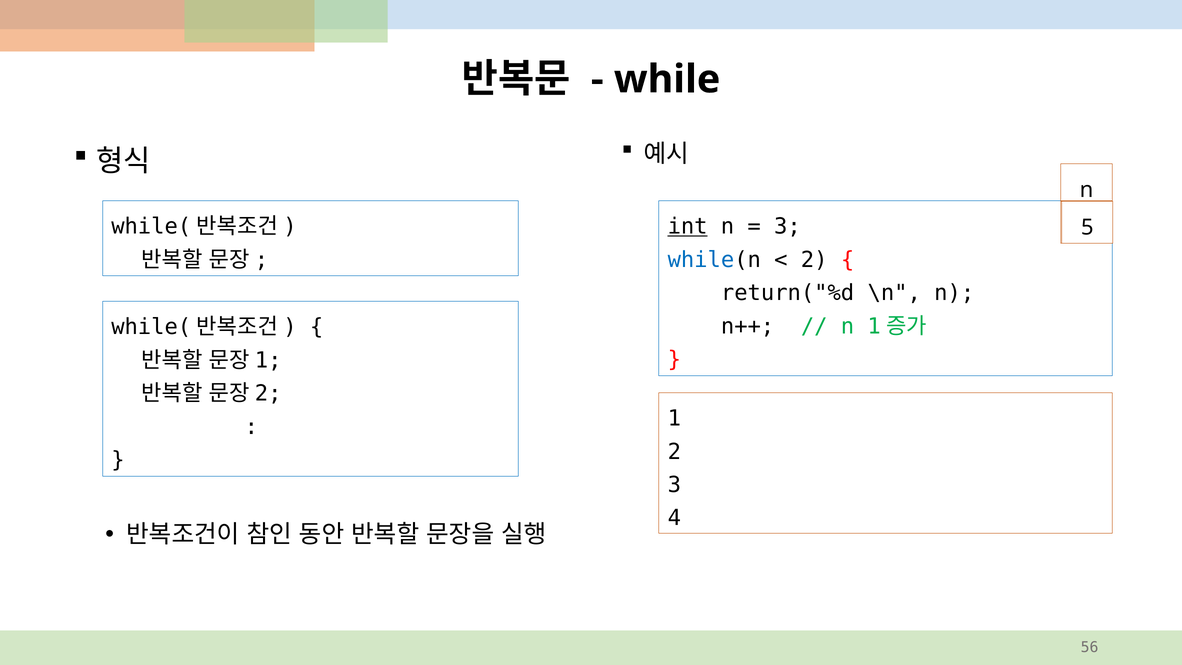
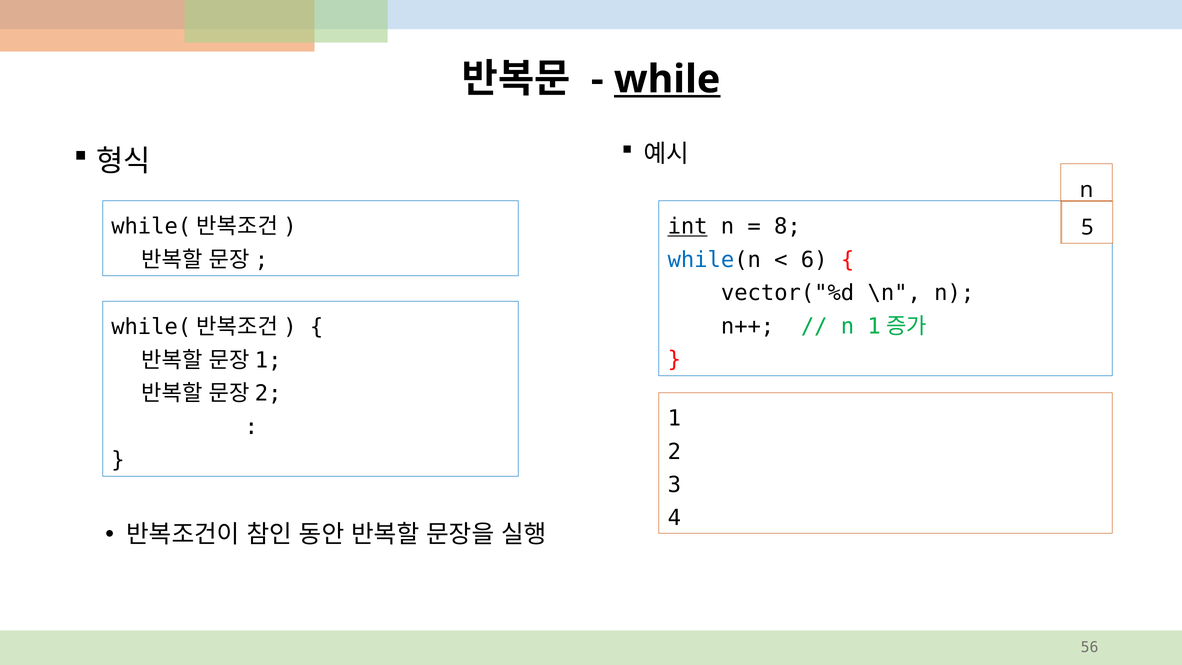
while underline: none -> present
3 at (787, 226): 3 -> 8
2 at (814, 260): 2 -> 6
return("%d: return("%d -> vector("%d
